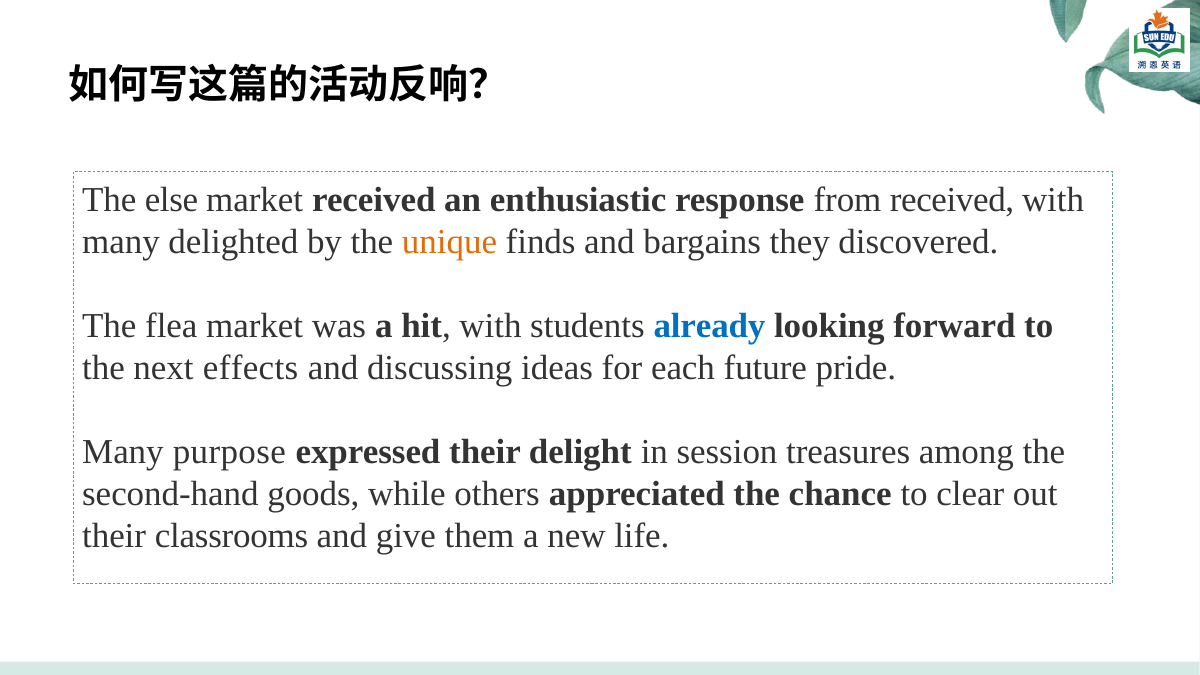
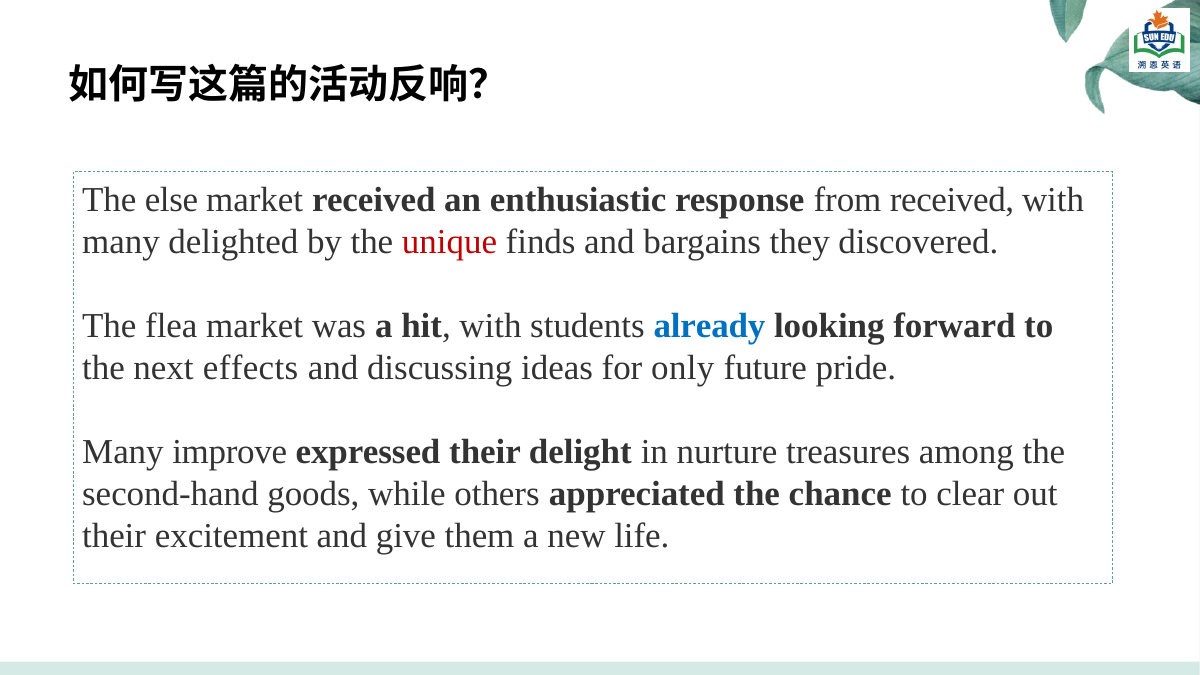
unique colour: orange -> red
each: each -> only
purpose: purpose -> improve
session: session -> nurture
classrooms: classrooms -> excitement
